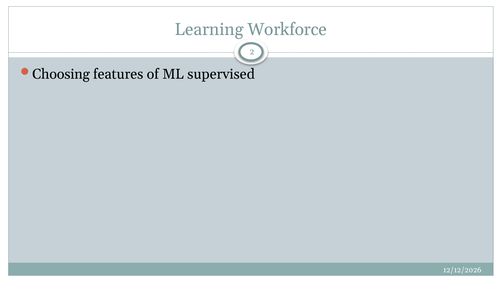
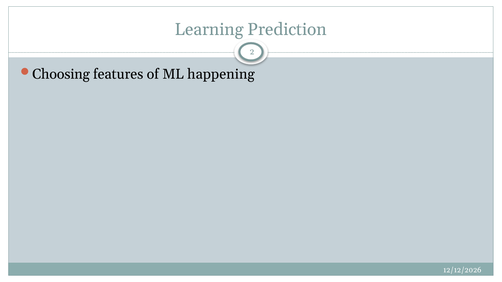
Workforce: Workforce -> Prediction
supervised: supervised -> happening
